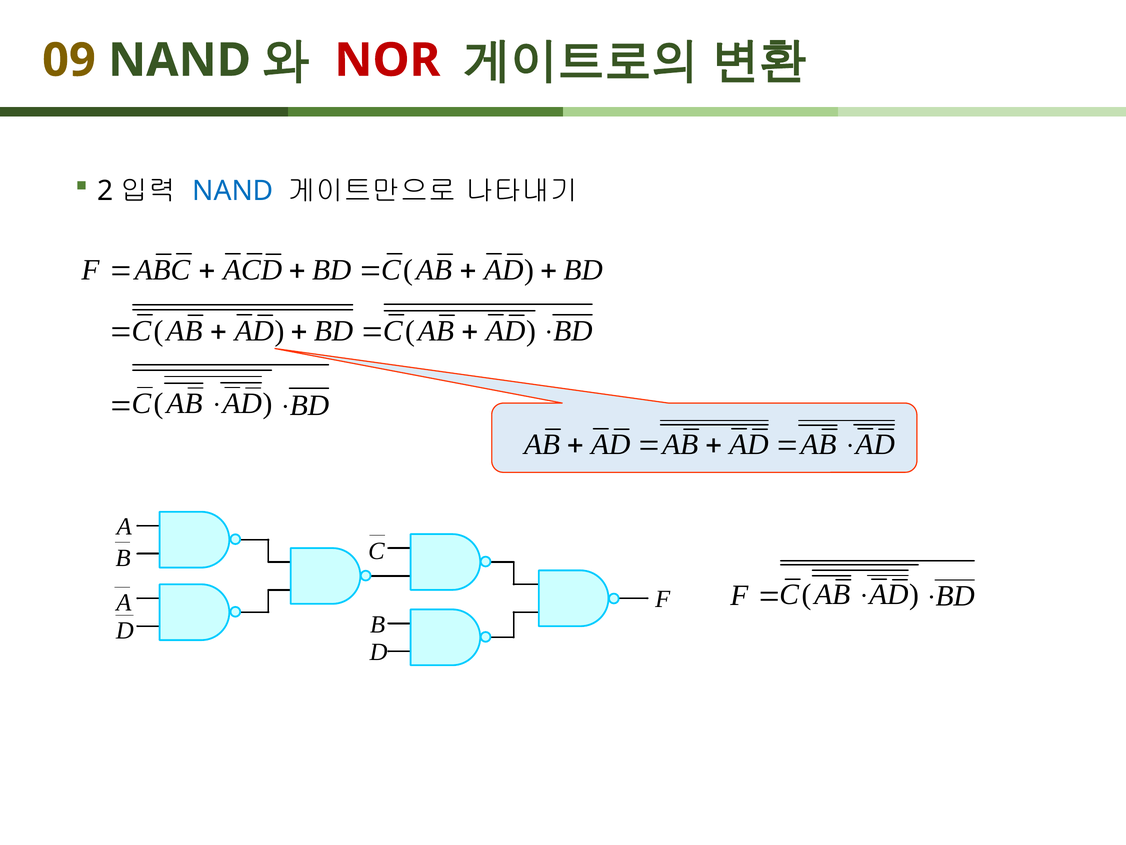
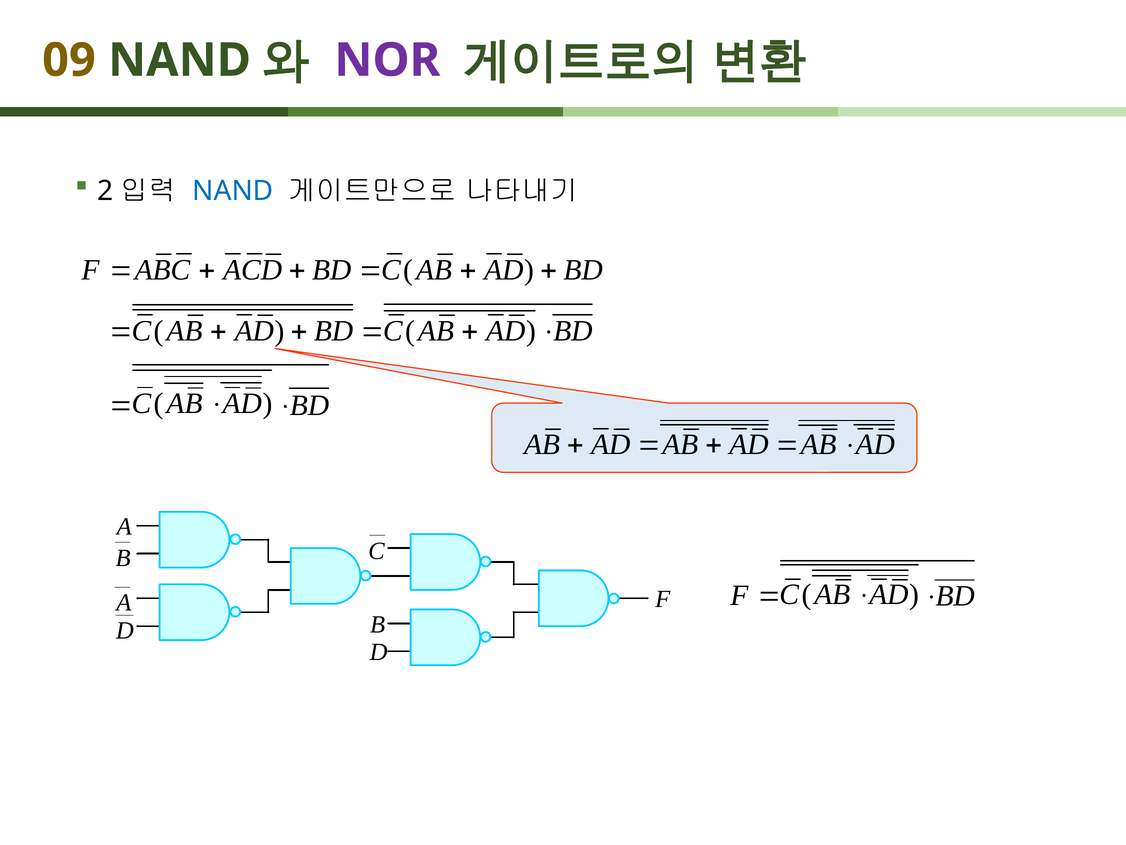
NOR colour: red -> purple
